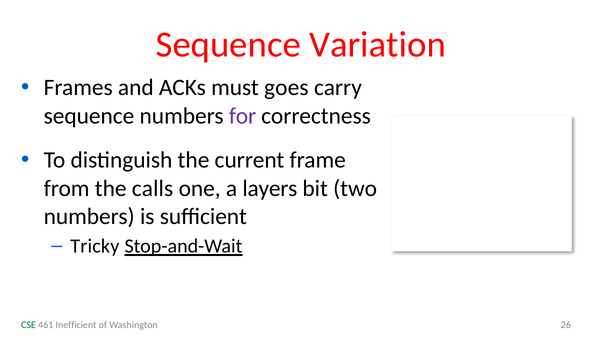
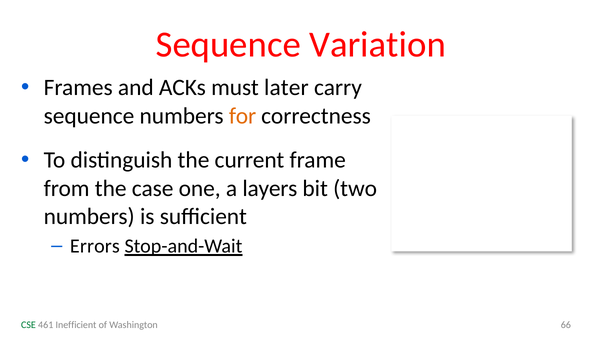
goes: goes -> later
for colour: purple -> orange
calls: calls -> case
Tricky: Tricky -> Errors
26: 26 -> 66
